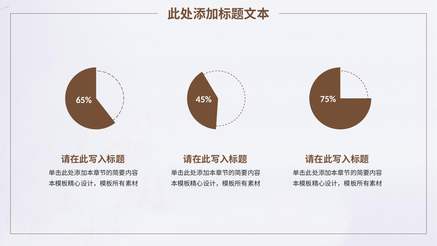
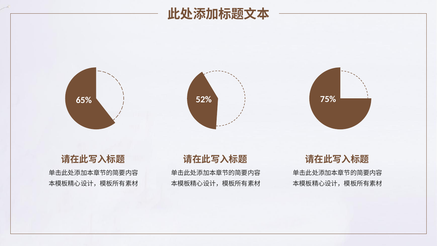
45%: 45% -> 52%
